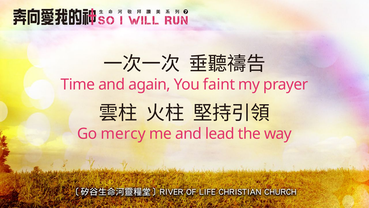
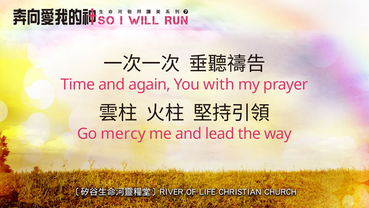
faint: faint -> with
